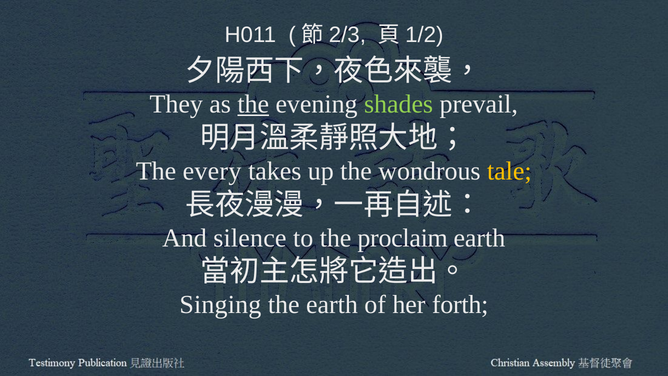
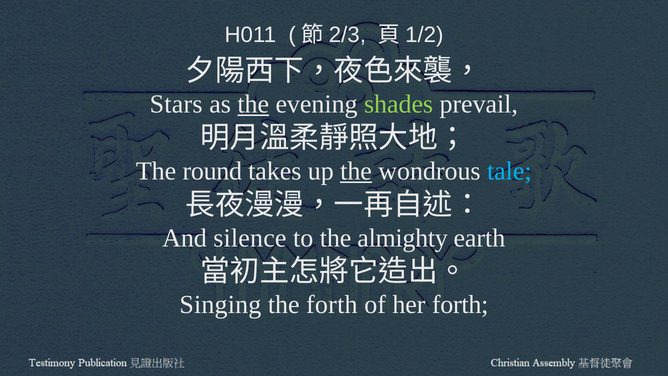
They: They -> Stars
every: every -> round
the at (356, 171) underline: none -> present
tale colour: yellow -> light blue
proclaim: proclaim -> almighty
the earth: earth -> forth
